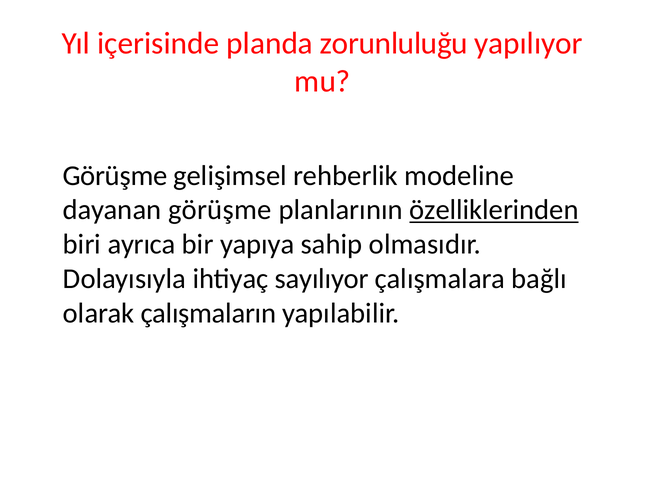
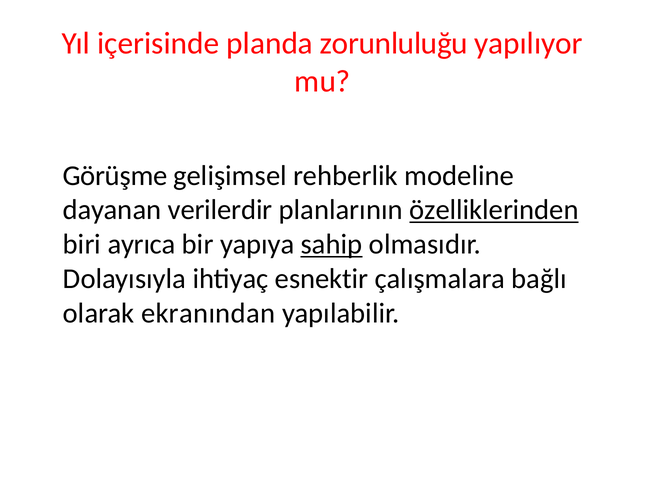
dayanan görüşme: görüşme -> verilerdir
sahip underline: none -> present
sayılıyor: sayılıyor -> esnektir
çalışmaların: çalışmaların -> ekranından
